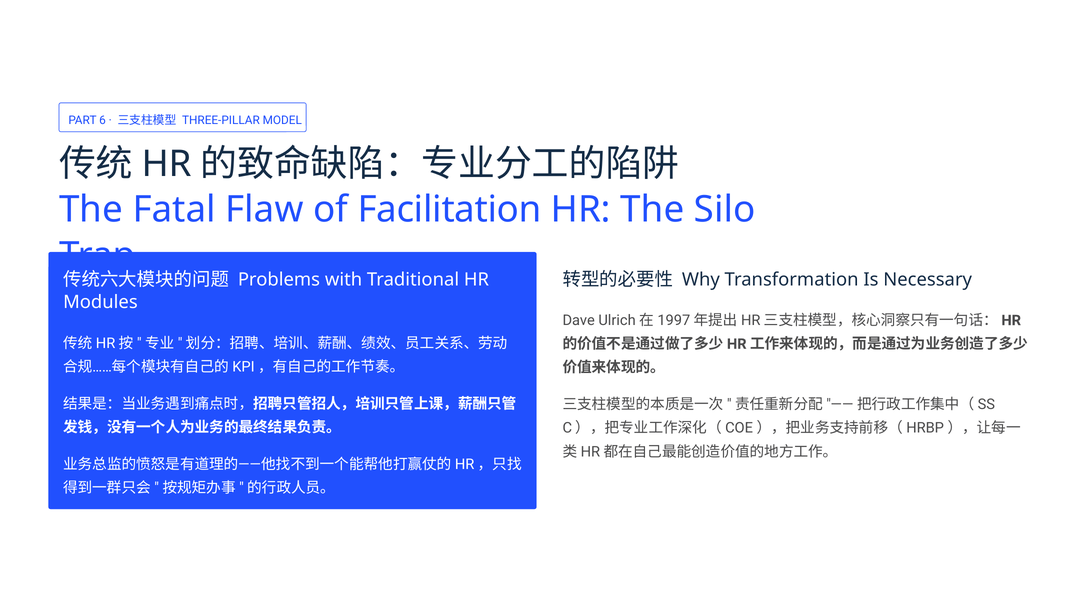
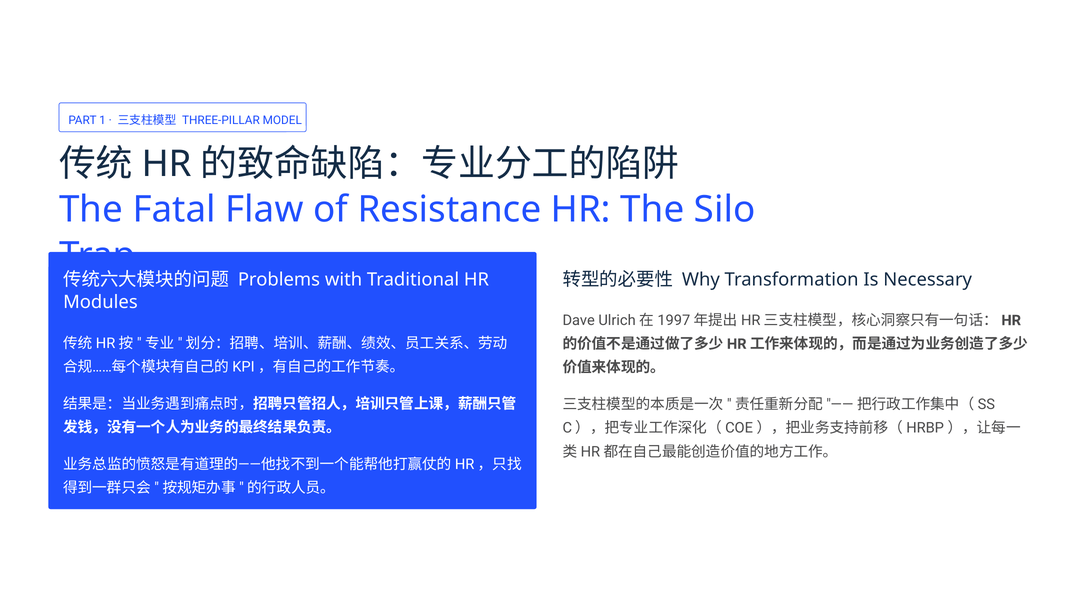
6: 6 -> 1
Facilitation: Facilitation -> Resistance
